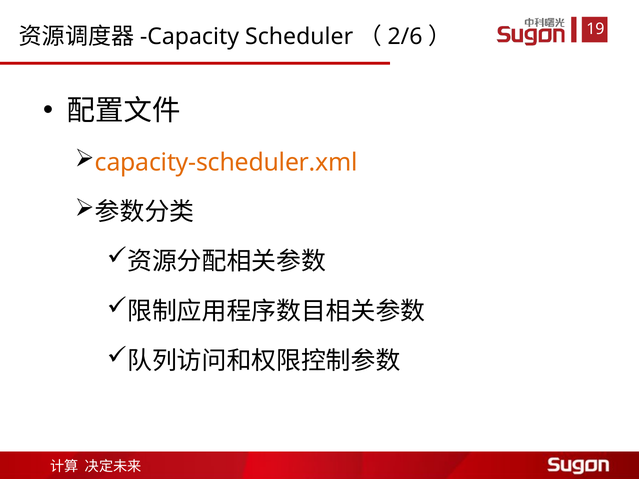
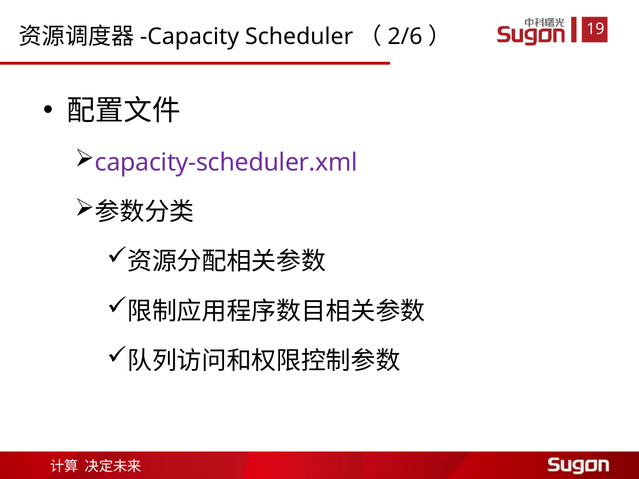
capacity-scheduler.xml colour: orange -> purple
